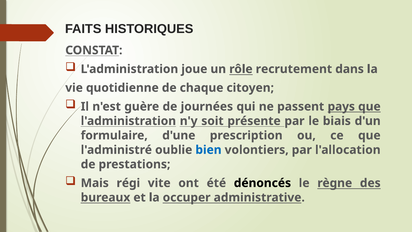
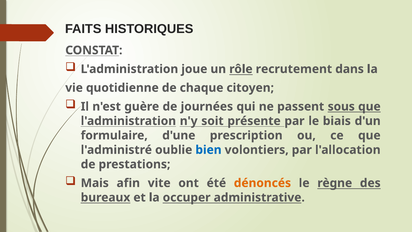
pays: pays -> sous
régi: régi -> afin
dénoncés colour: black -> orange
